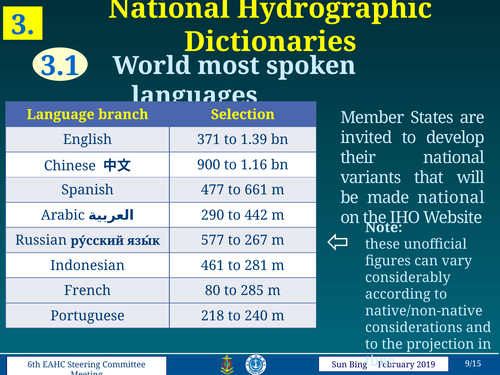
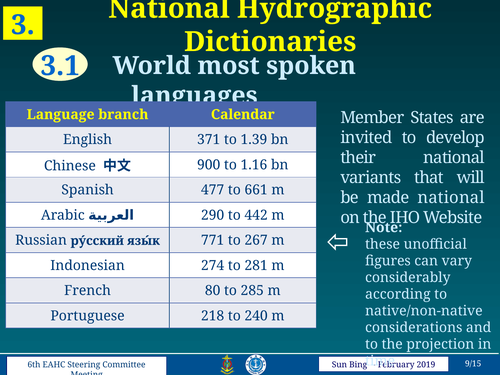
Selection: Selection -> Calendar
577: 577 -> 771
461: 461 -> 274
